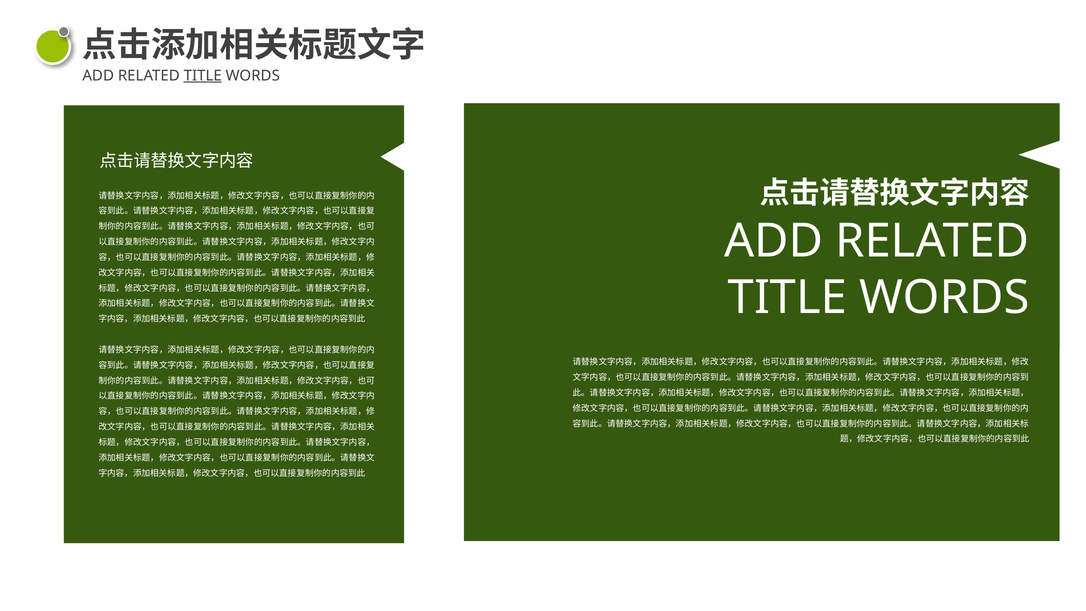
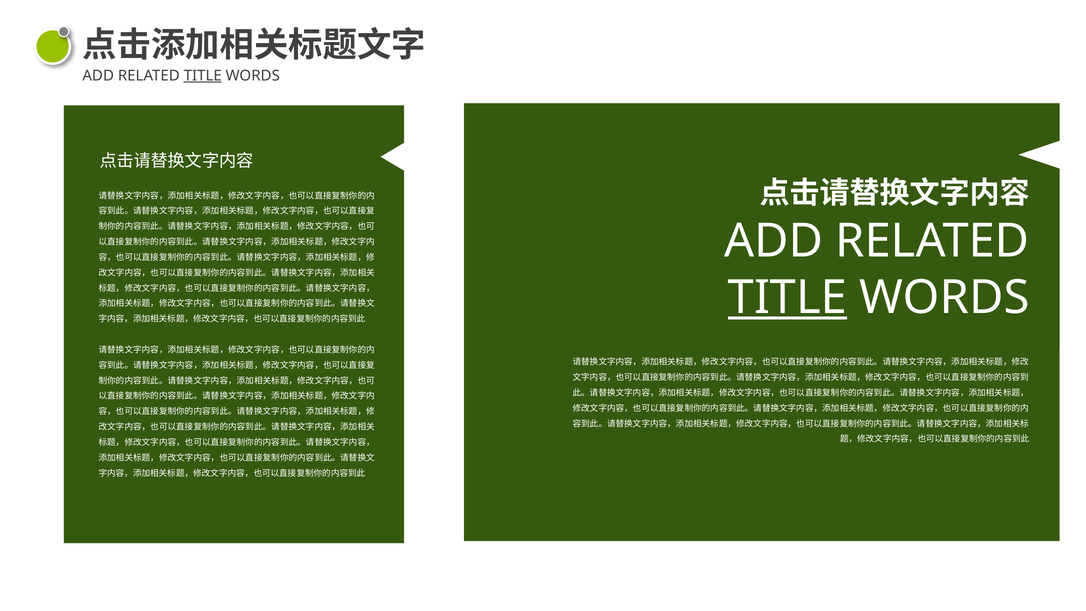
TITLE at (787, 298) underline: none -> present
